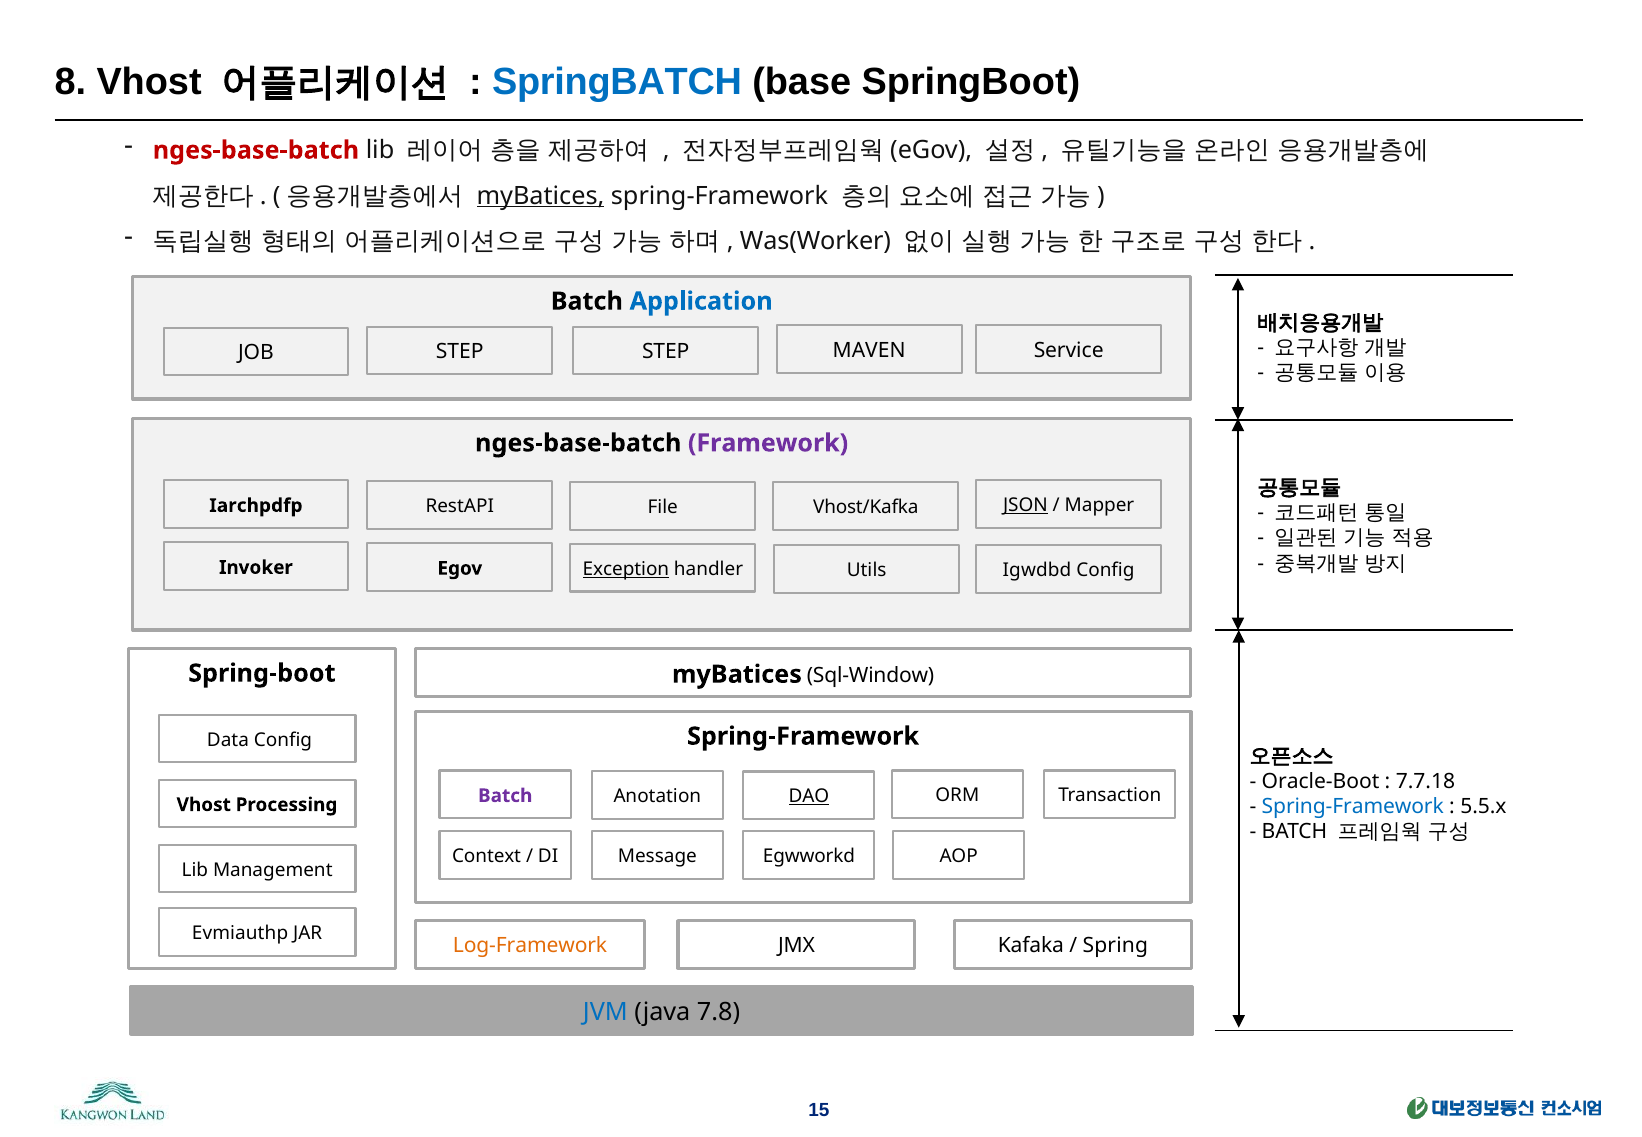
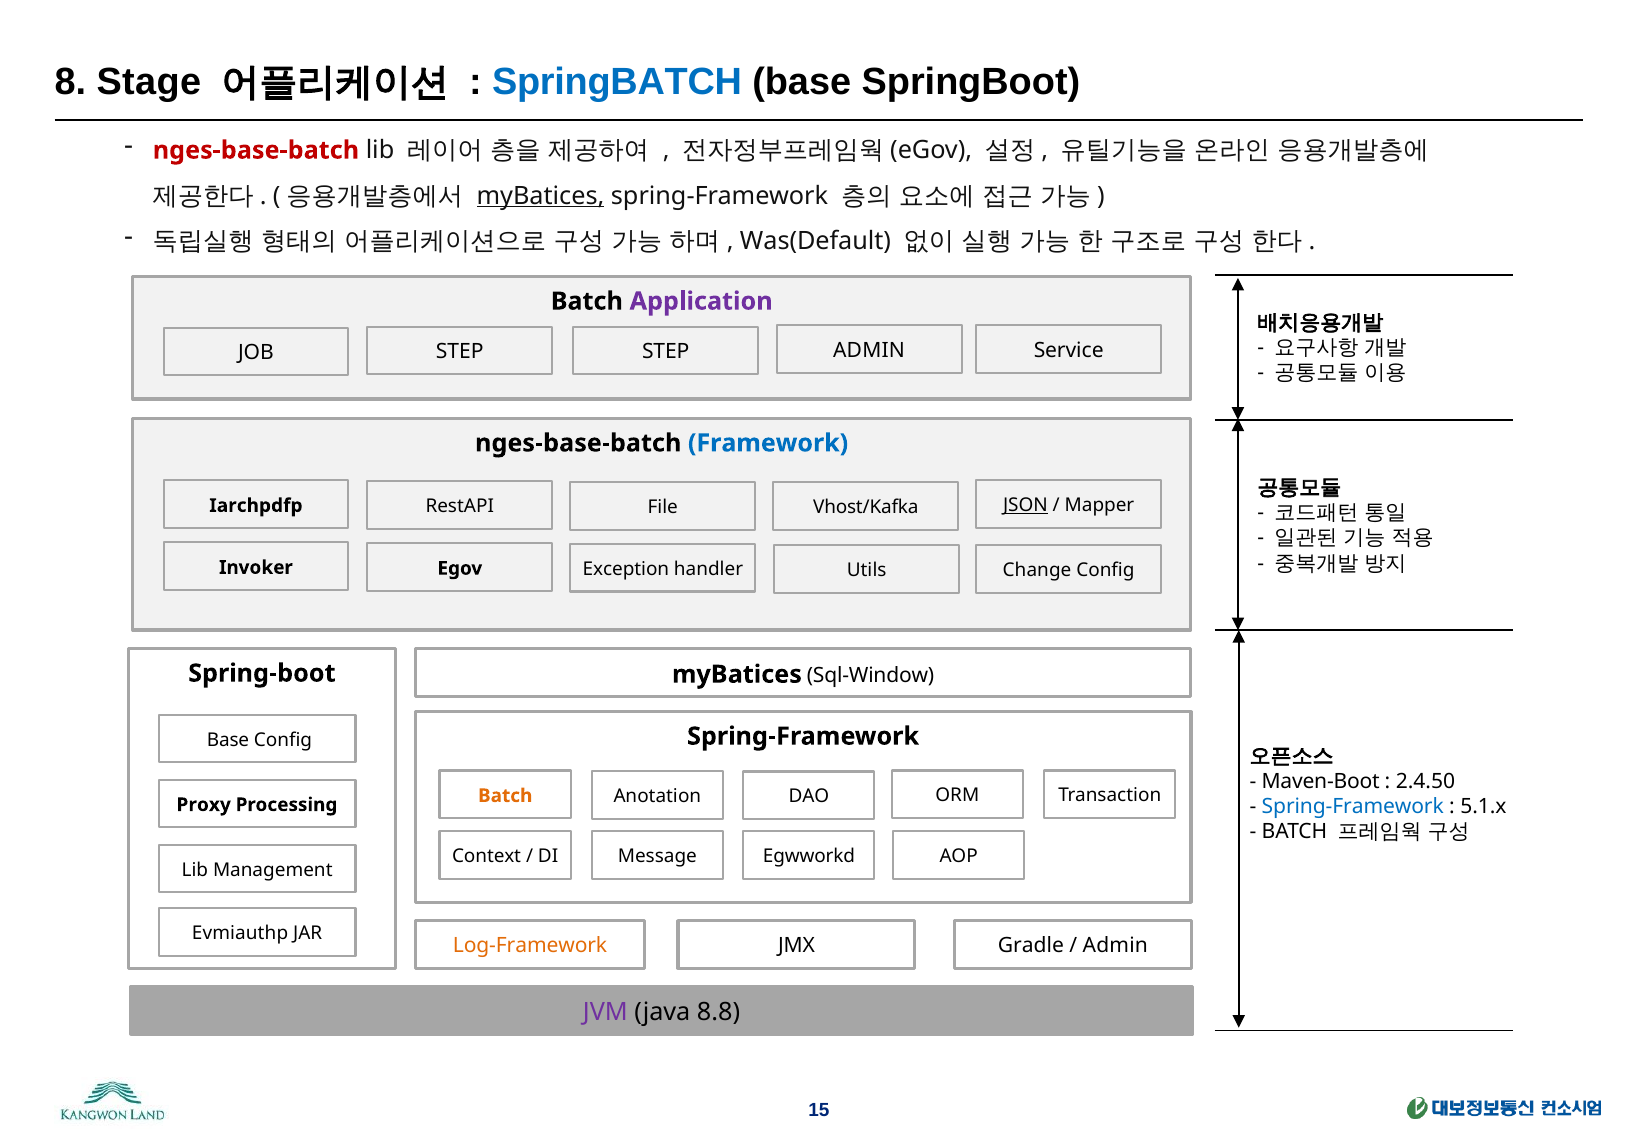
8 Vhost: Vhost -> Stage
Was(Worker: Was(Worker -> Was(Default
Application colour: blue -> purple
STEP MAVEN: MAVEN -> ADMIN
Framework colour: purple -> blue
Exception underline: present -> none
Igwdbd: Igwdbd -> Change
Data at (228, 740): Data -> Base
Oracle-Boot: Oracle-Boot -> Maven-Boot
7.7.18: 7.7.18 -> 2.4.50
DAO underline: present -> none
Batch at (505, 796) colour: purple -> orange
5.5.x: 5.5.x -> 5.1.x
Vhost at (204, 805): Vhost -> Proxy
Kafaka: Kafaka -> Gradle
Spring at (1115, 946): Spring -> Admin
JVM colour: blue -> purple
7.8: 7.8 -> 8.8
